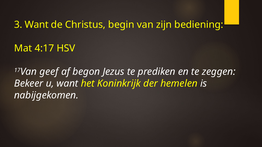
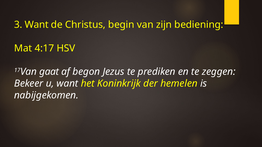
geef: geef -> gaat
